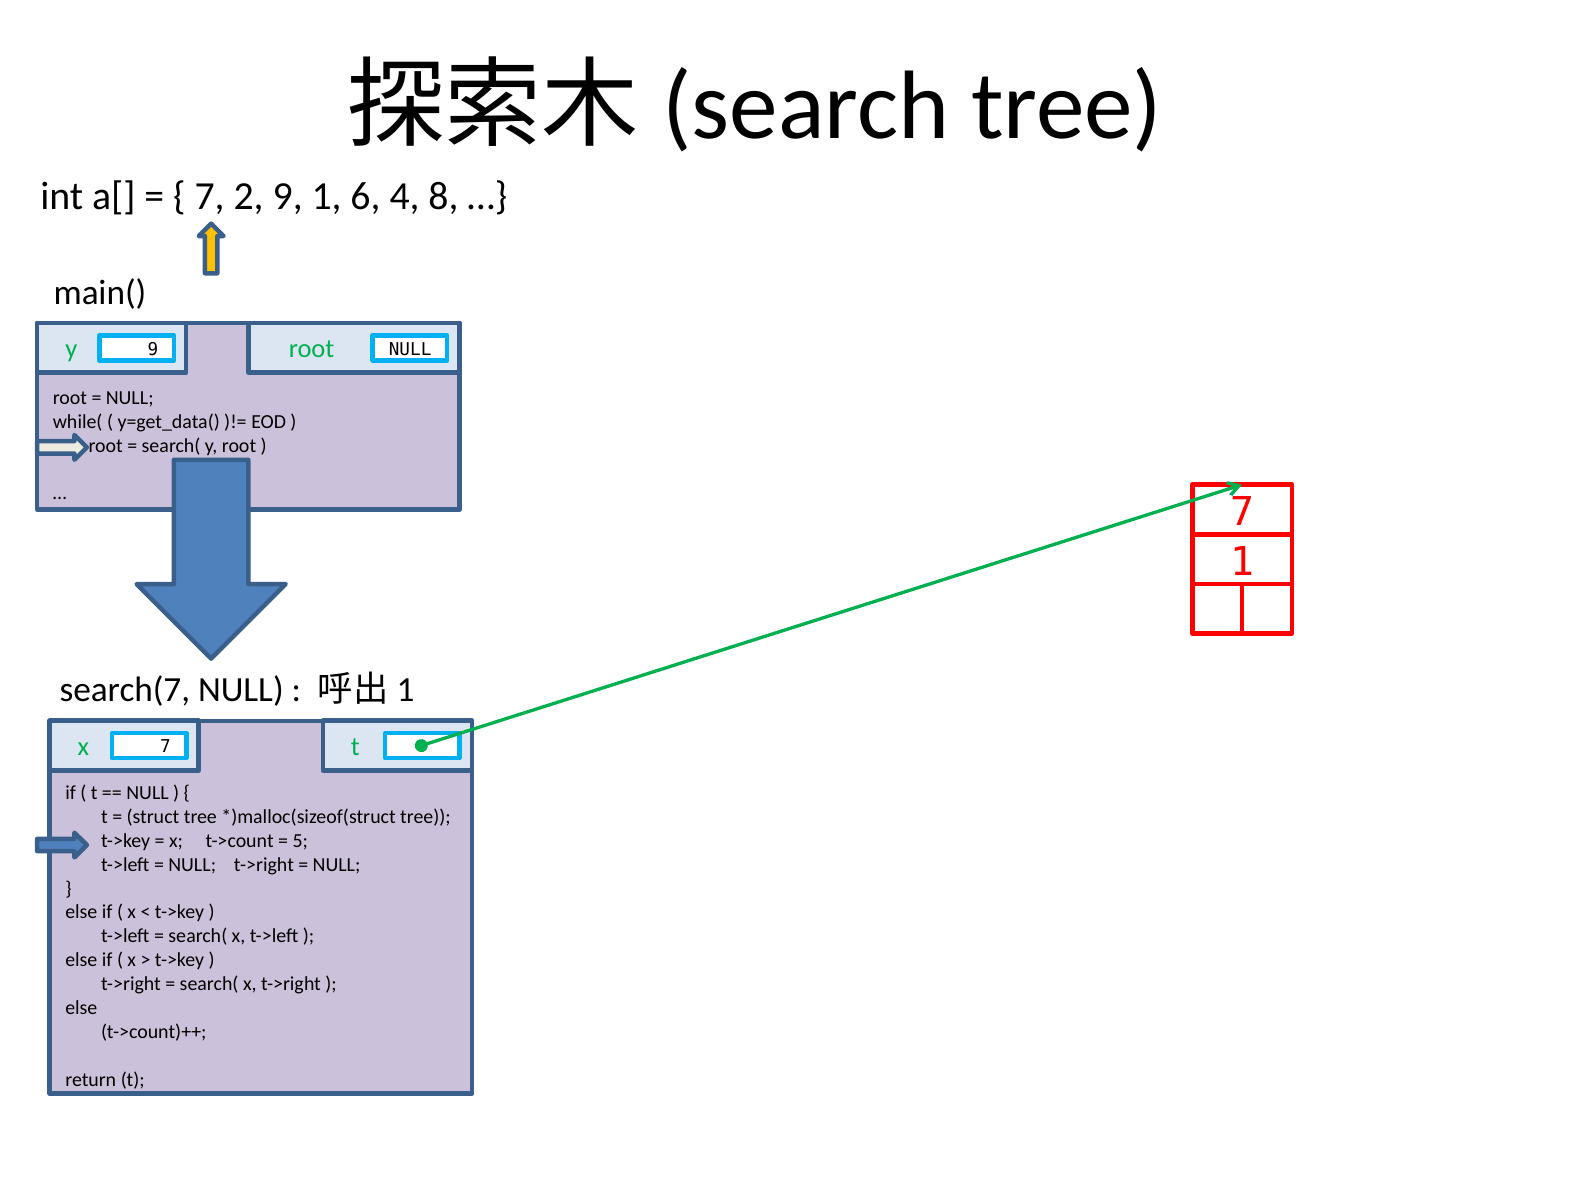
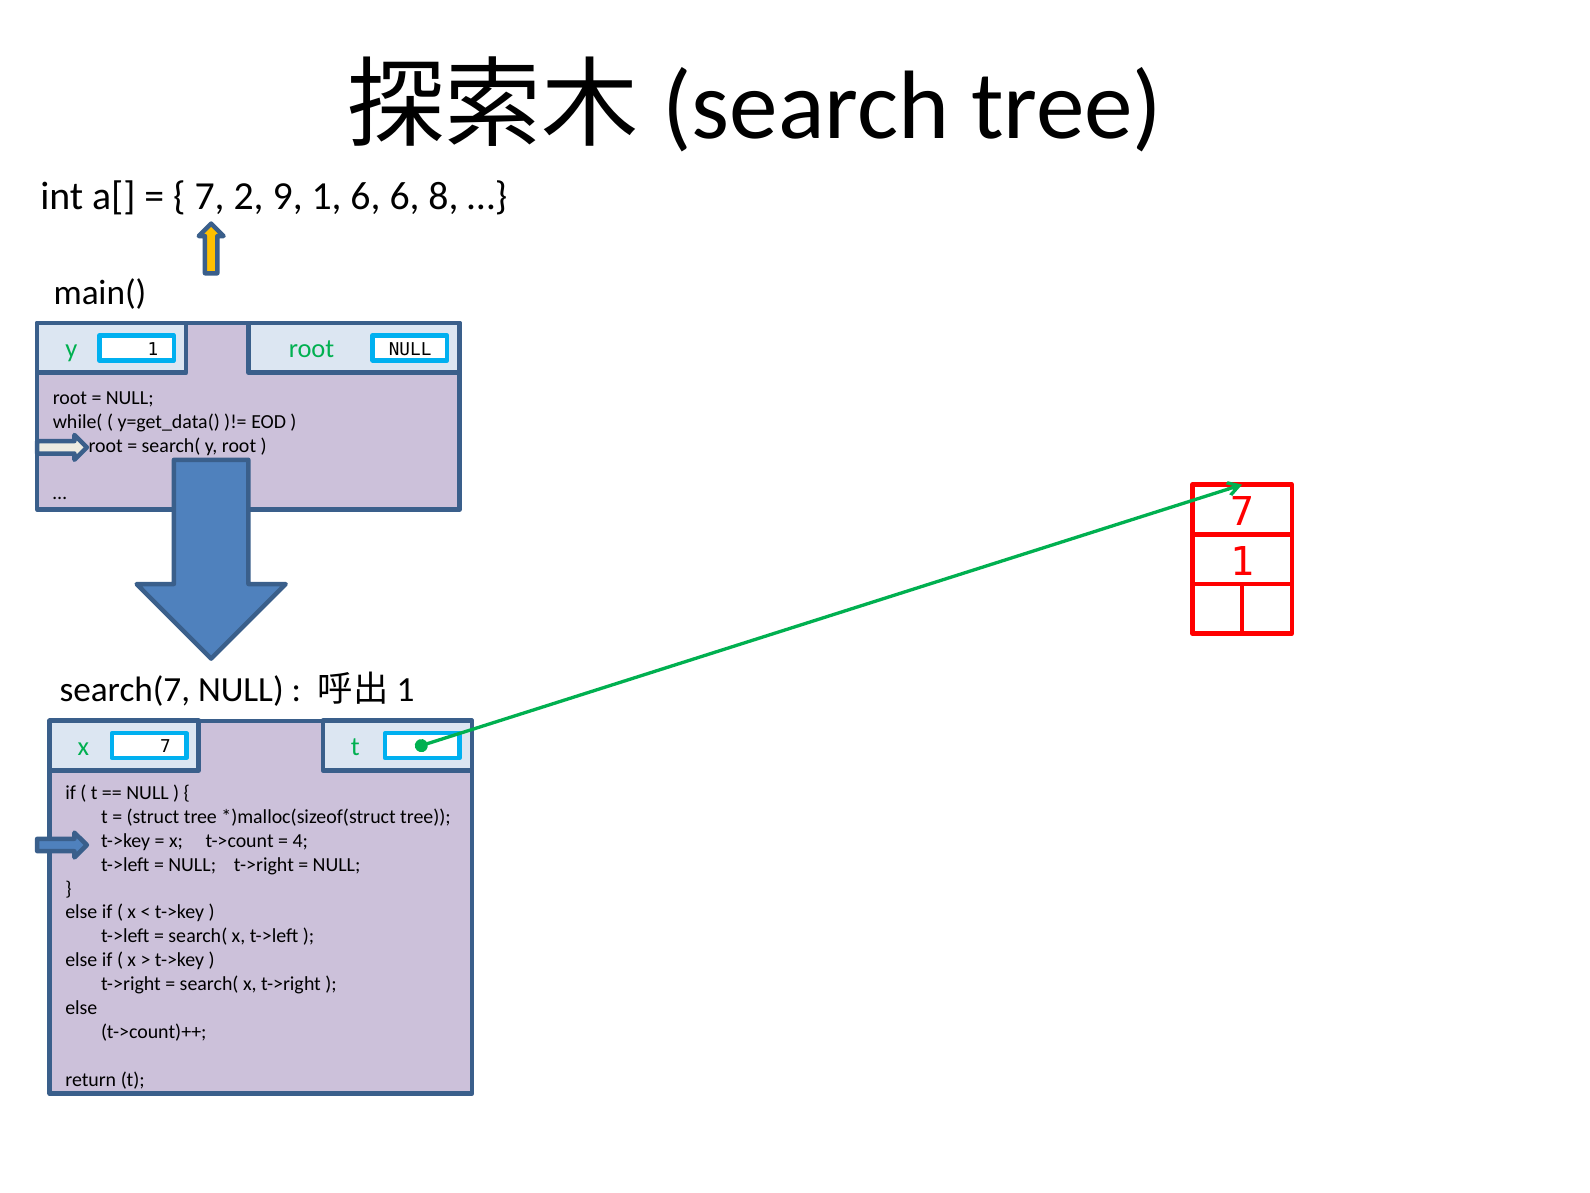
6 4: 4 -> 6
y 9: 9 -> 1
5: 5 -> 4
